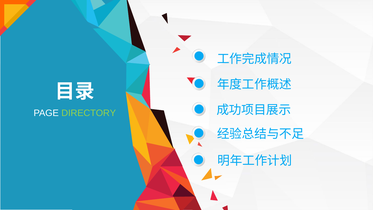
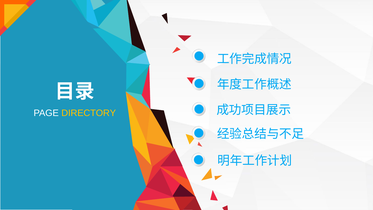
DIRECTORY colour: light green -> yellow
